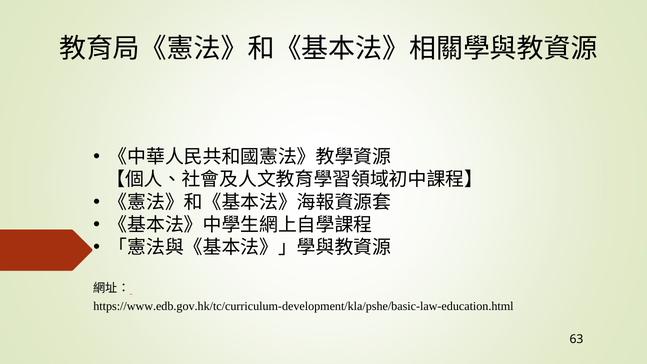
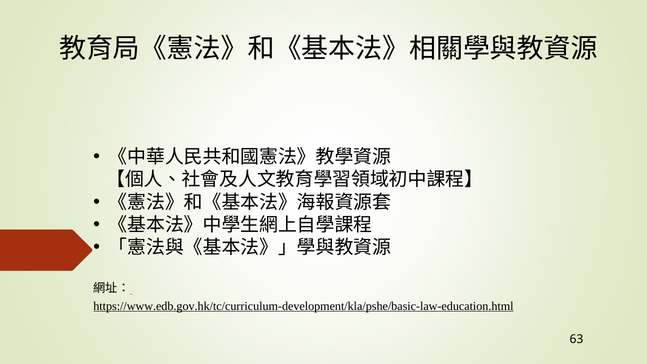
https://www.edb.gov.hk/tc/curriculum-development/kla/pshe/basic-law-education.html underline: none -> present
